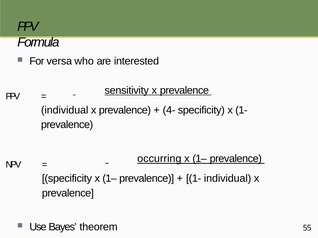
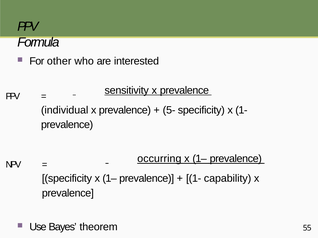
versa: versa -> other
4-: 4- -> 5-
1- individual: individual -> capability
